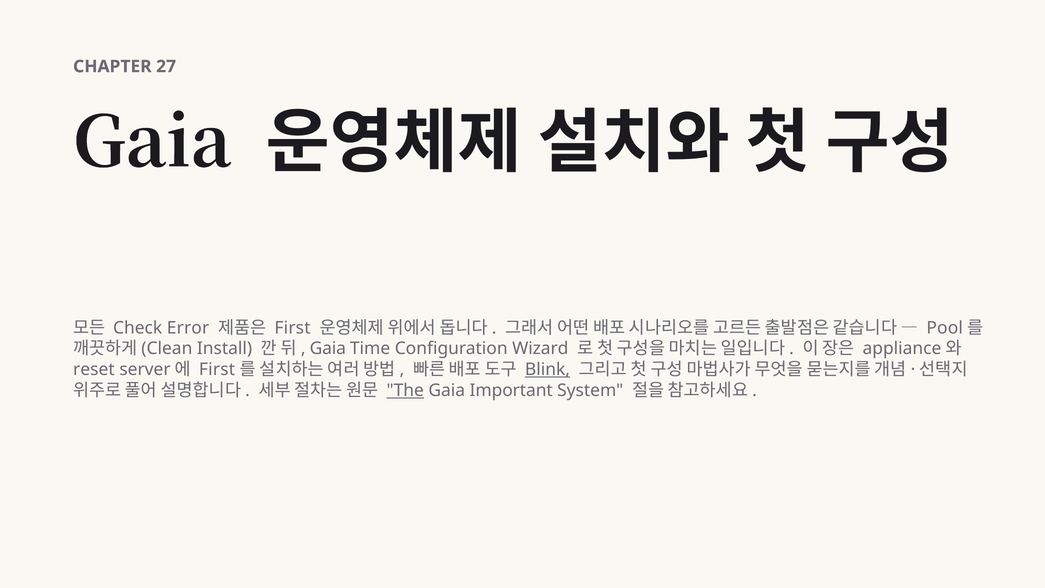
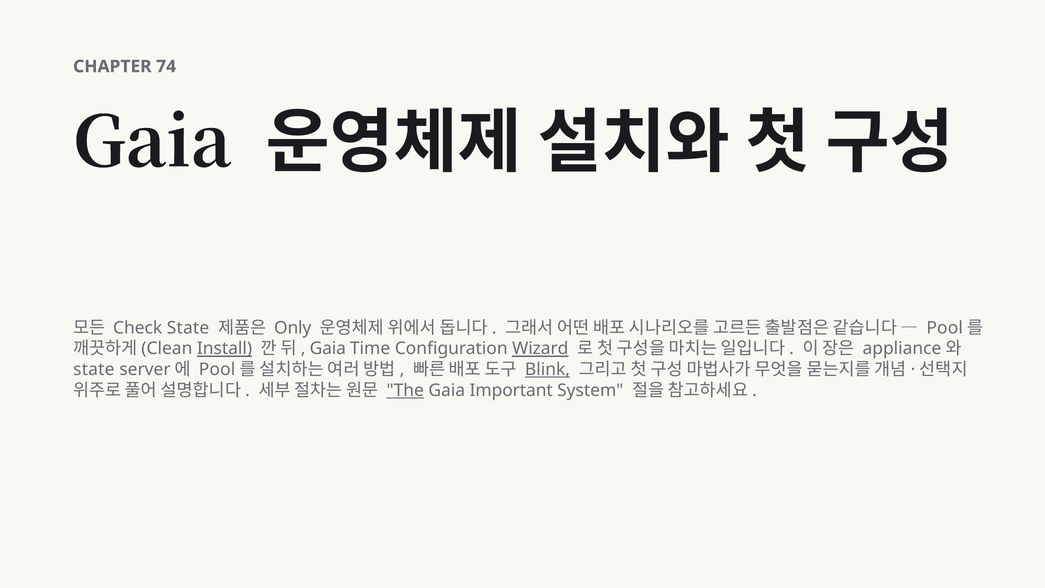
27: 27 -> 74
Check Error: Error -> State
First at (293, 328): First -> Only
Install underline: none -> present
Wizard underline: none -> present
reset at (94, 370): reset -> state
First at (217, 370): First -> Pool
